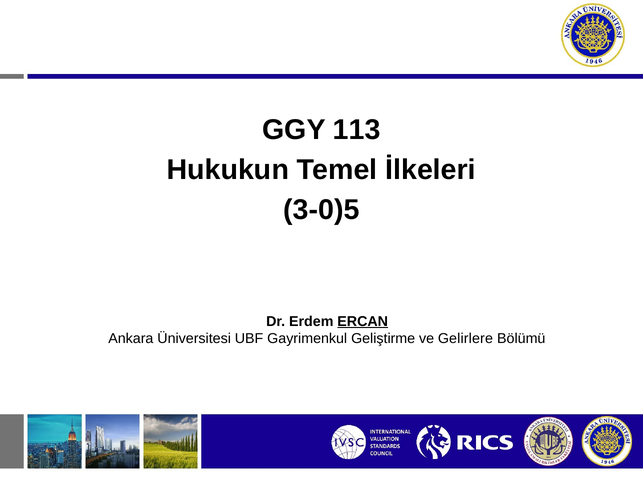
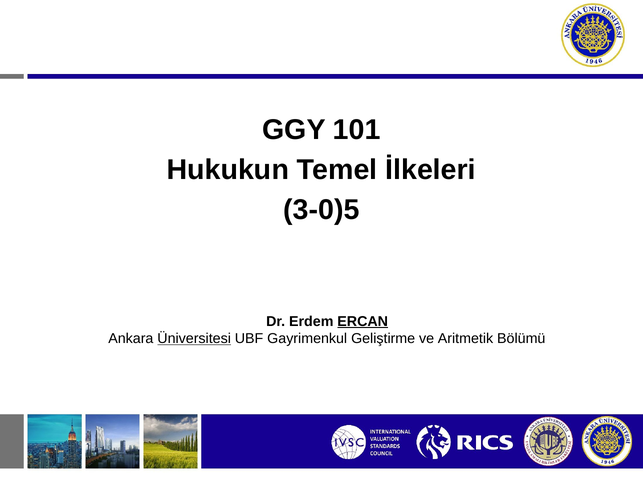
113: 113 -> 101
Üniversitesi underline: none -> present
Gelirlere: Gelirlere -> Aritmetik
